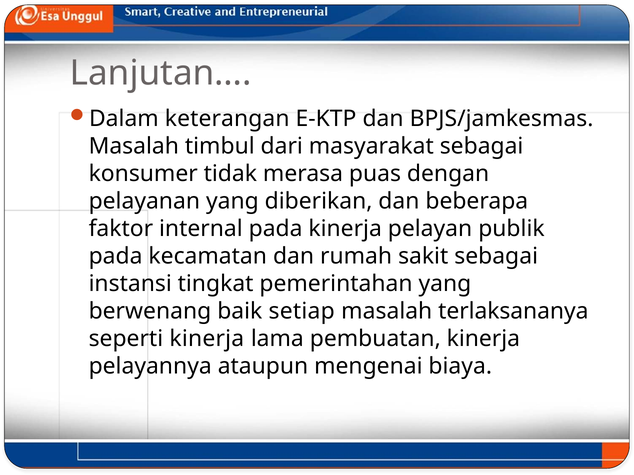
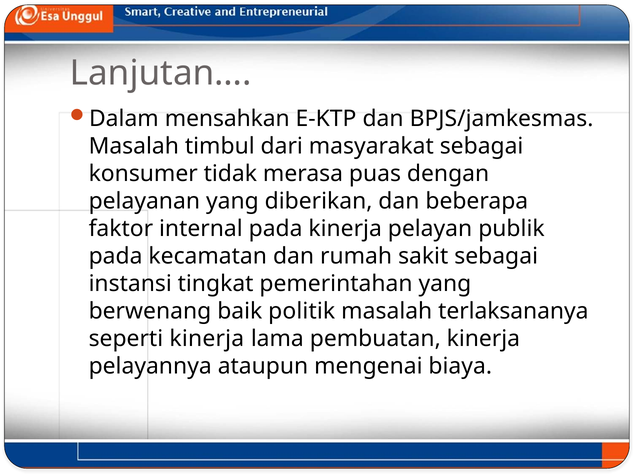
keterangan: keterangan -> mensahkan
setiap: setiap -> politik
